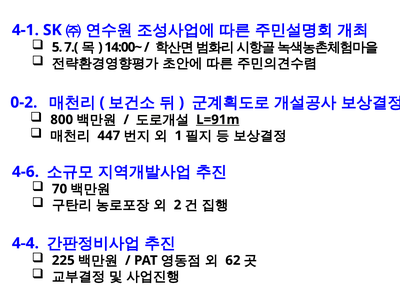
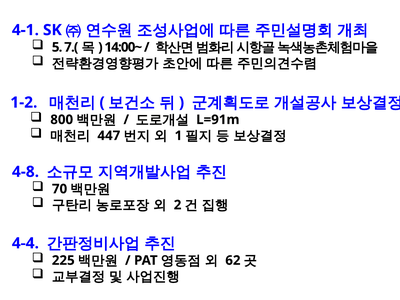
0-2: 0-2 -> 1-2
L=91m underline: present -> none
4-6: 4-6 -> 4-8
